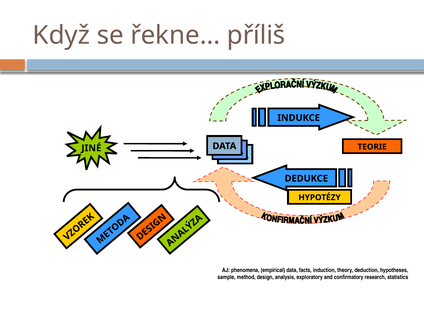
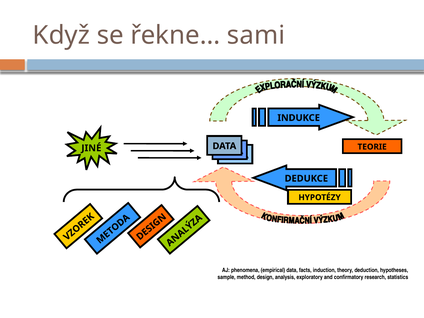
příliš: příliš -> sami
